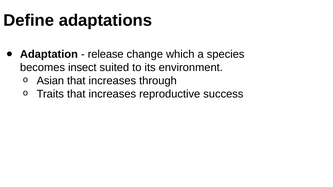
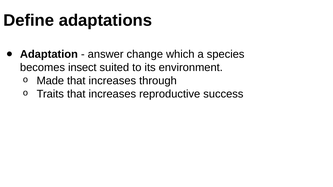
release: release -> answer
Asian: Asian -> Made
